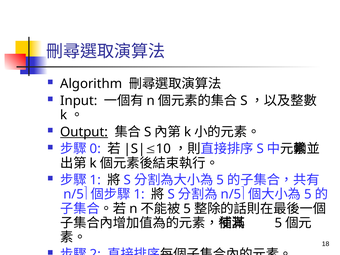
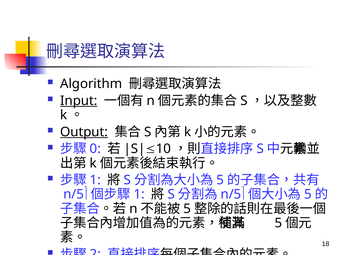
Input underline: none -> present
